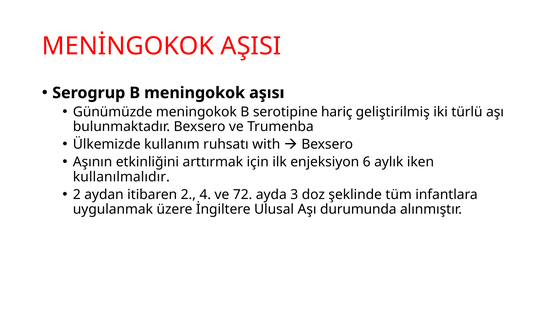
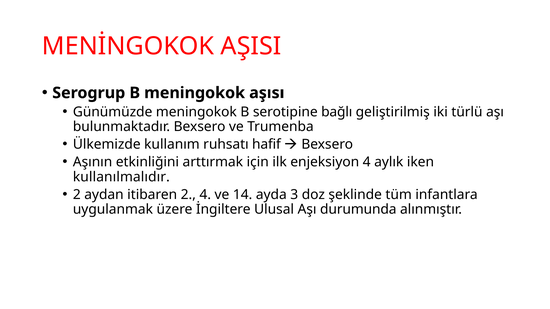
hariç: hariç -> bağlı
with: with -> hafif
enjeksiyon 6: 6 -> 4
72: 72 -> 14
